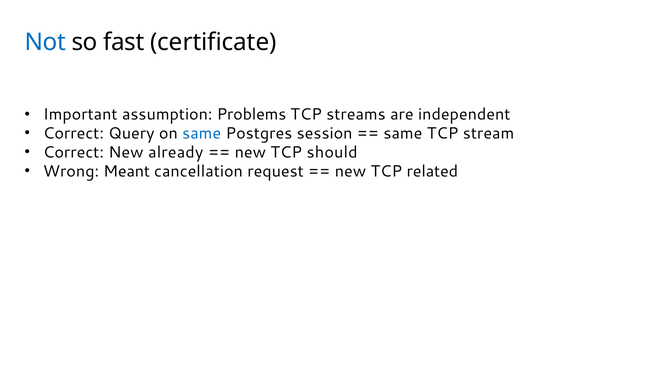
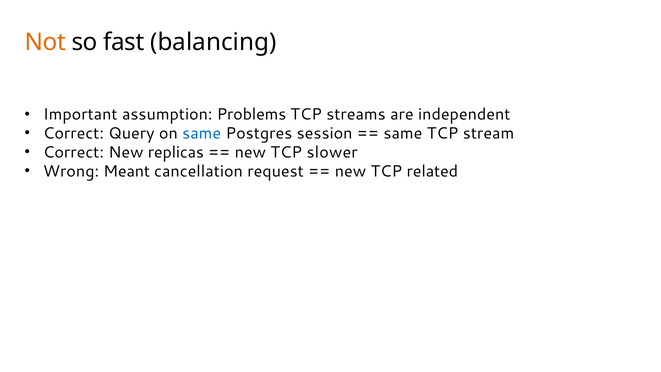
Not colour: blue -> orange
certificate: certificate -> balancing
already: already -> replicas
should: should -> slower
